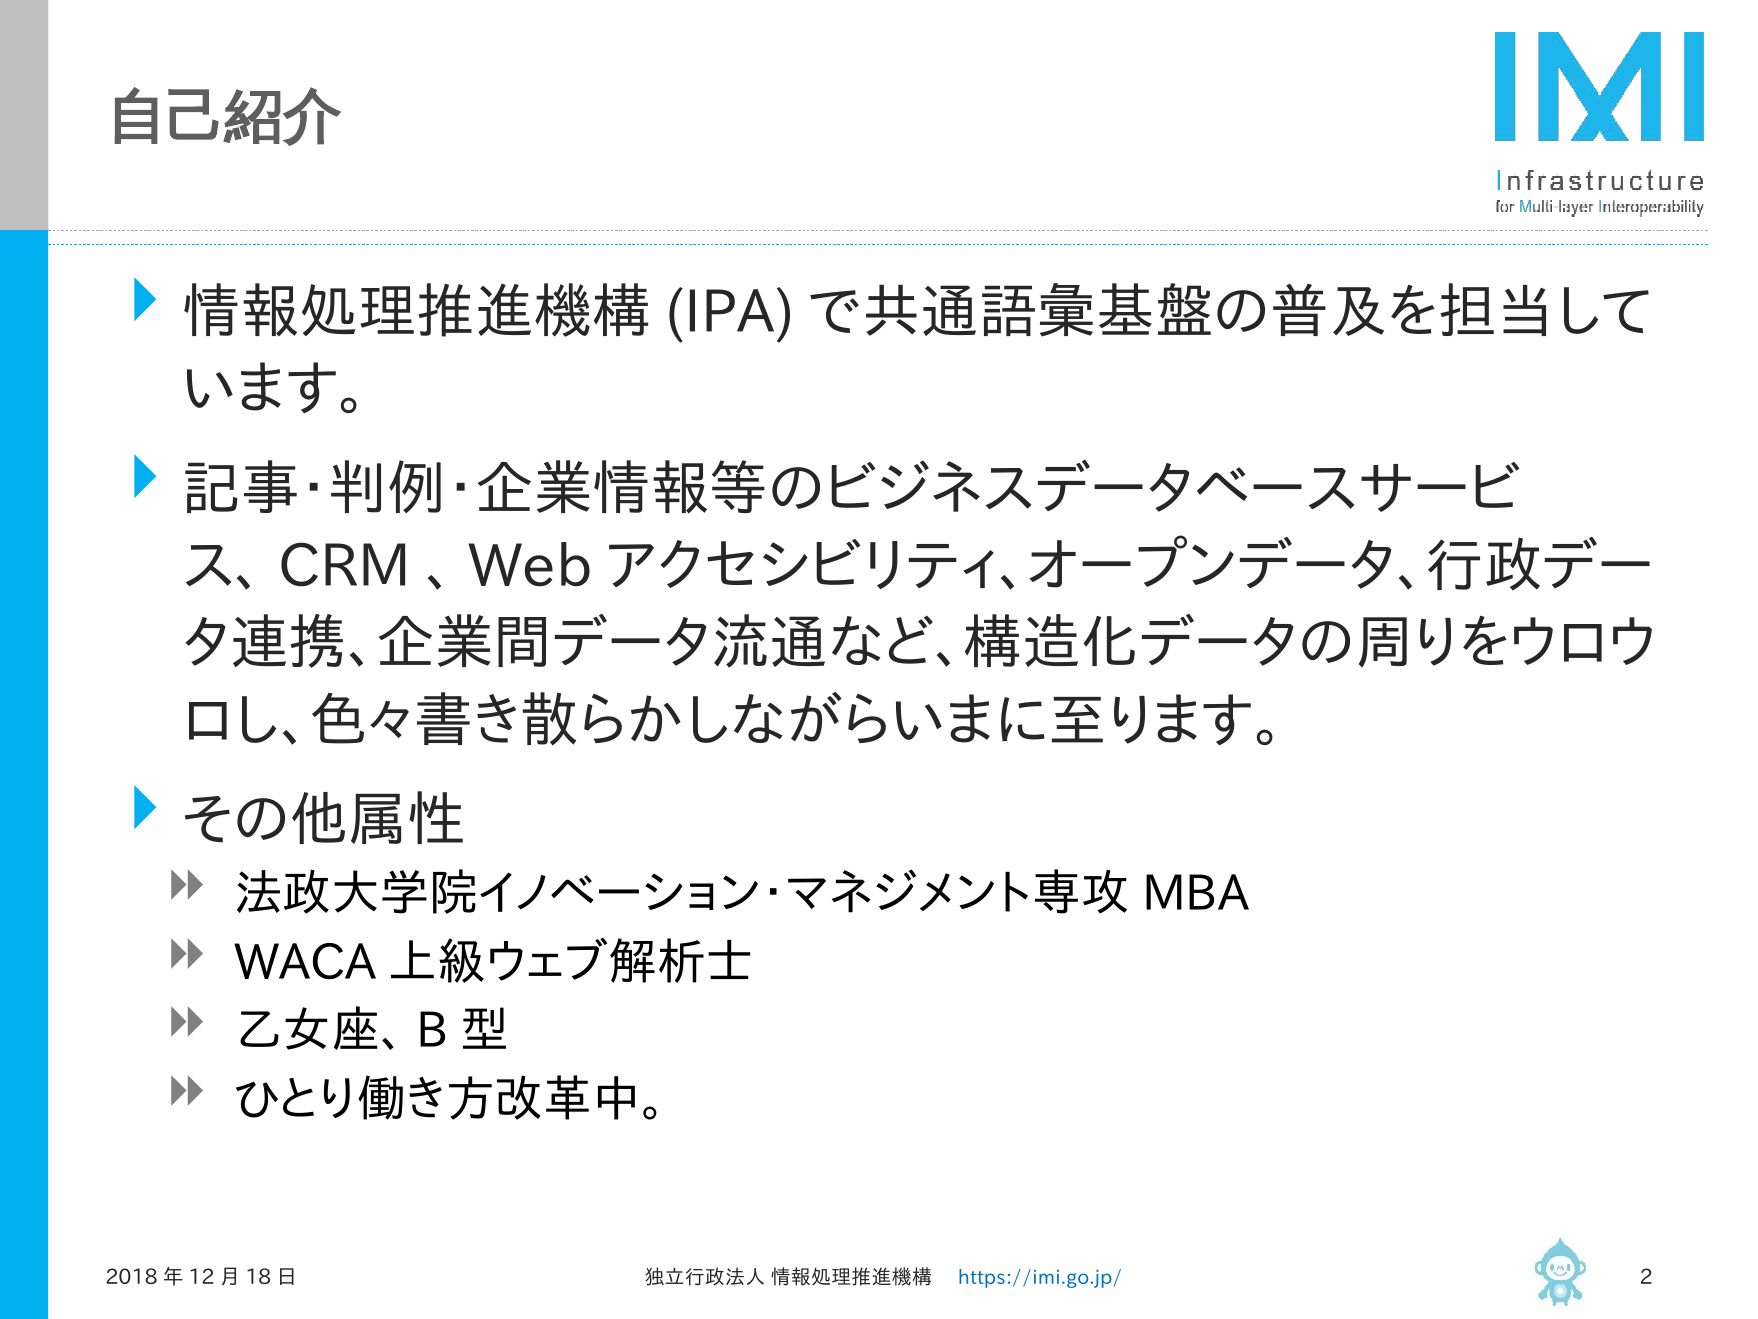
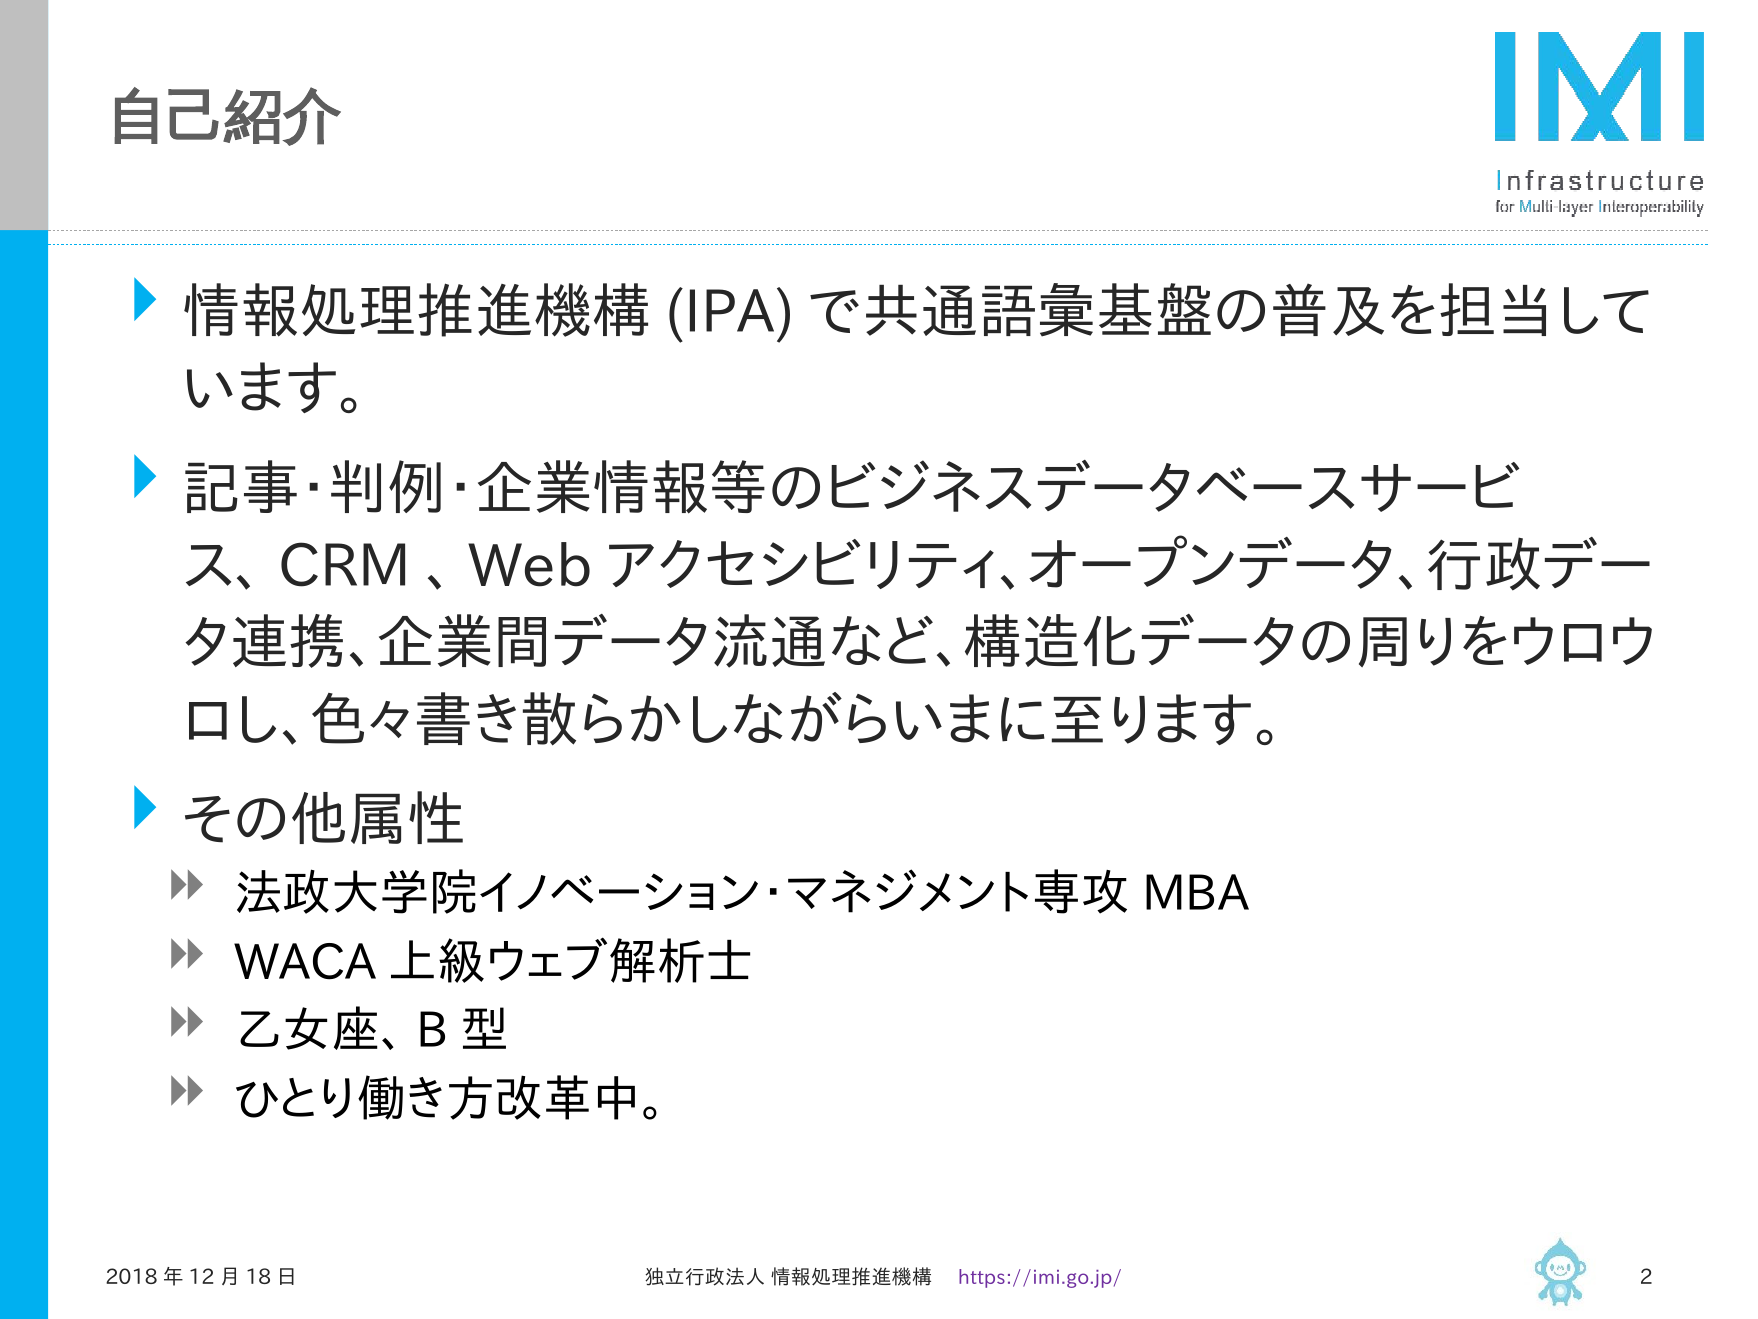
https://imi.go.jp/ colour: blue -> purple
